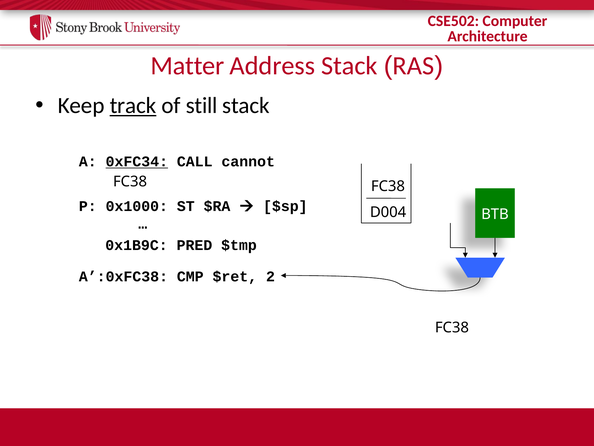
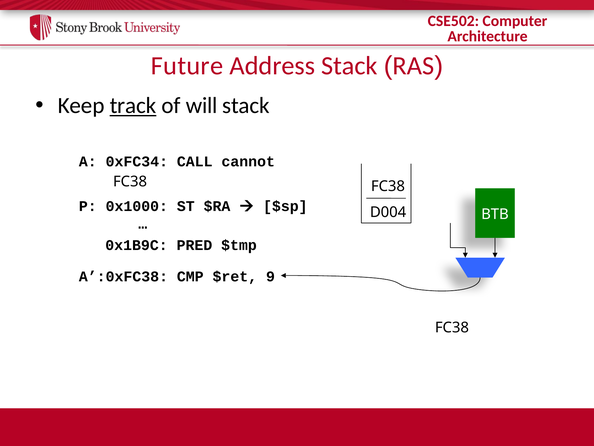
Matter: Matter -> Future
still: still -> will
0xFC34 underline: present -> none
2: 2 -> 9
